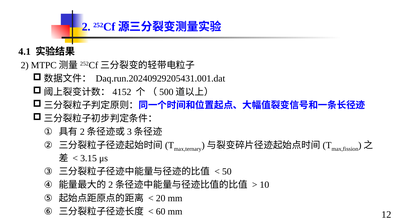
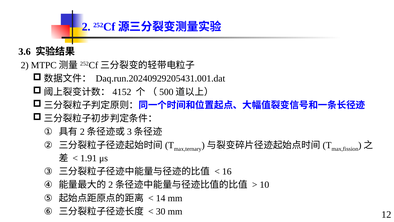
4.1: 4.1 -> 3.6
3.15: 3.15 -> 1.91
50: 50 -> 16
20: 20 -> 14
60: 60 -> 30
